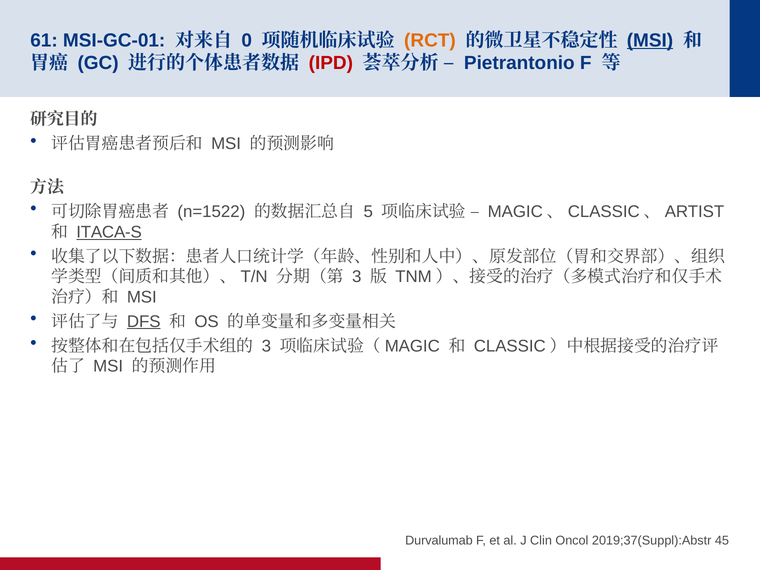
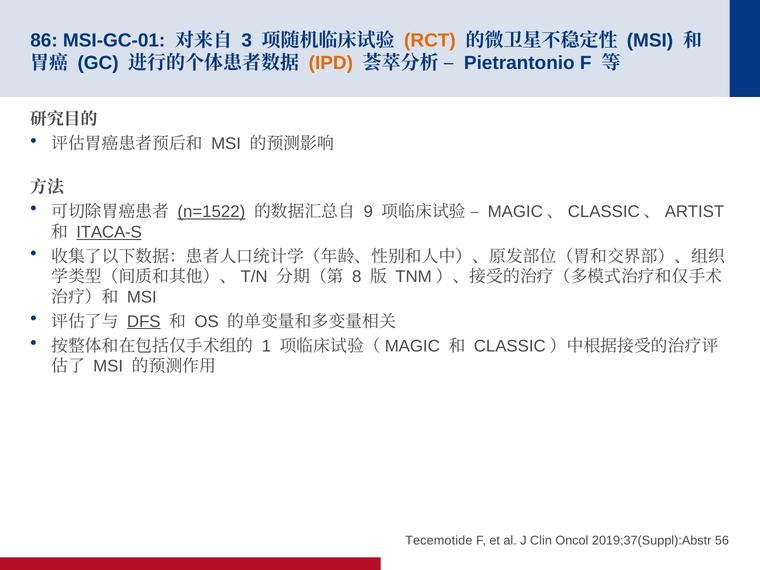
61: 61 -> 86
0: 0 -> 3
MSI at (650, 40) underline: present -> none
IPD colour: red -> orange
n=1522 underline: none -> present
5: 5 -> 9
3 at (357, 277): 3 -> 8
3 at (266, 346): 3 -> 1
Durvalumab: Durvalumab -> Tecemotide
45: 45 -> 56
